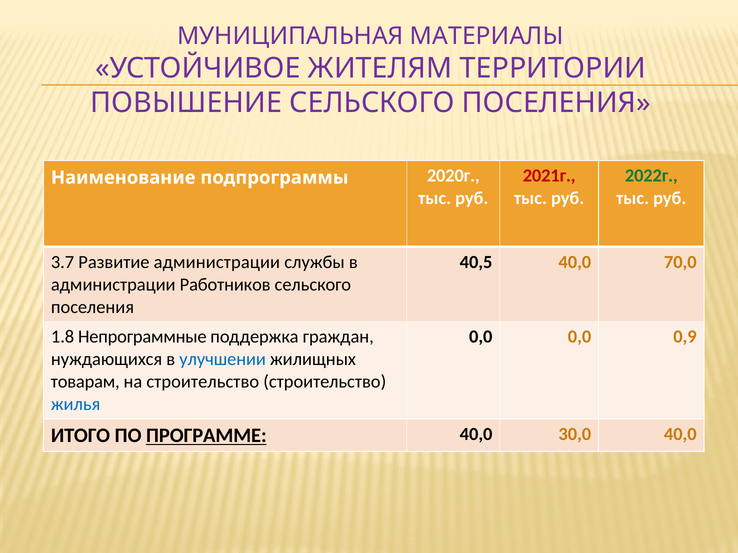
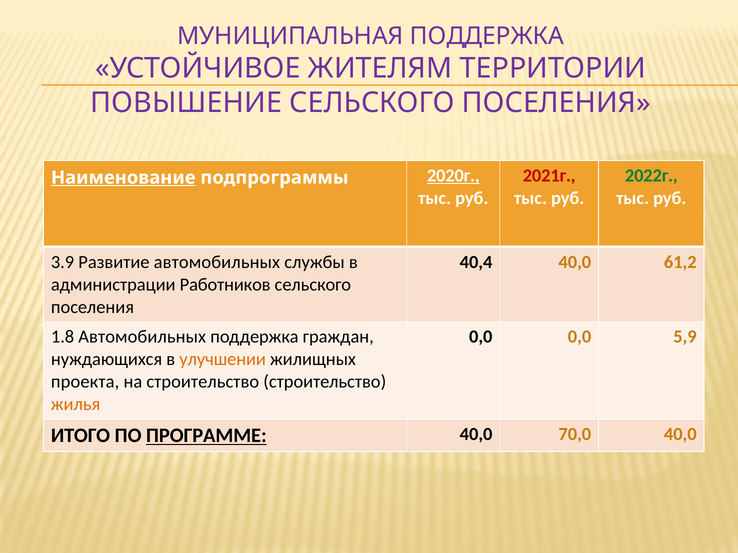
МУНИЦИПАЛЬНАЯ МАТЕРИАЛЫ: МАТЕРИАЛЫ -> ПОДДЕРЖКА
Наименование underline: none -> present
2020г underline: none -> present
3.7: 3.7 -> 3.9
Развитие администрации: администрации -> автомобильных
40,5: 40,5 -> 40,4
70,0: 70,0 -> 61,2
1.8 Непрограммные: Непрограммные -> Автомобильных
0,9: 0,9 -> 5,9
улучшении colour: blue -> orange
товарам: товарам -> проекта
жилья colour: blue -> orange
30,0: 30,0 -> 70,0
